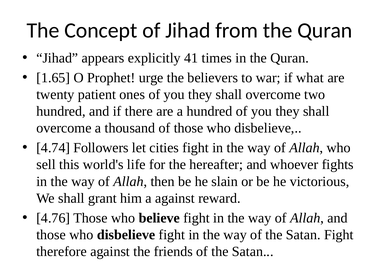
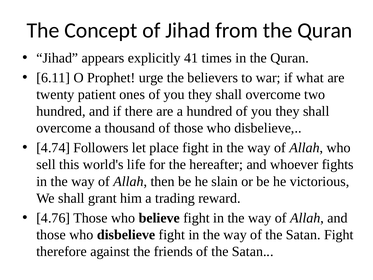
1.65: 1.65 -> 6.11
cities: cities -> place
a against: against -> trading
